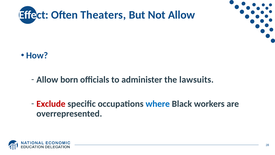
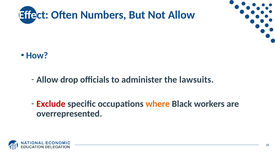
Theaters: Theaters -> Numbers
born: born -> drop
where colour: blue -> orange
